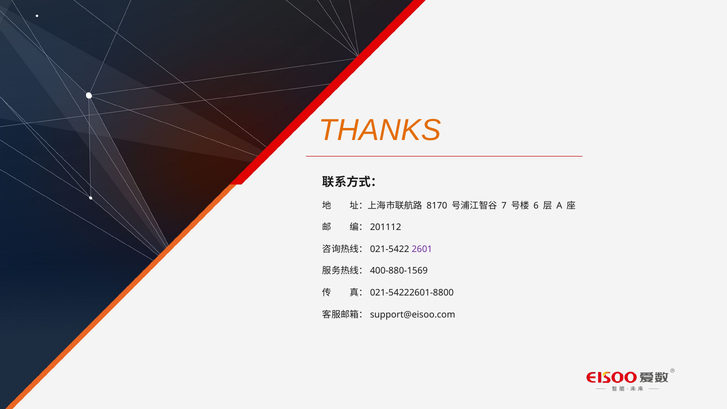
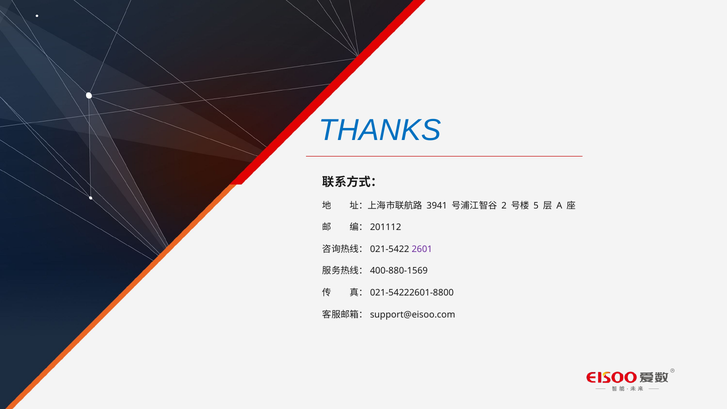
THANKS colour: orange -> blue
8170: 8170 -> 3941
7: 7 -> 2
6: 6 -> 5
